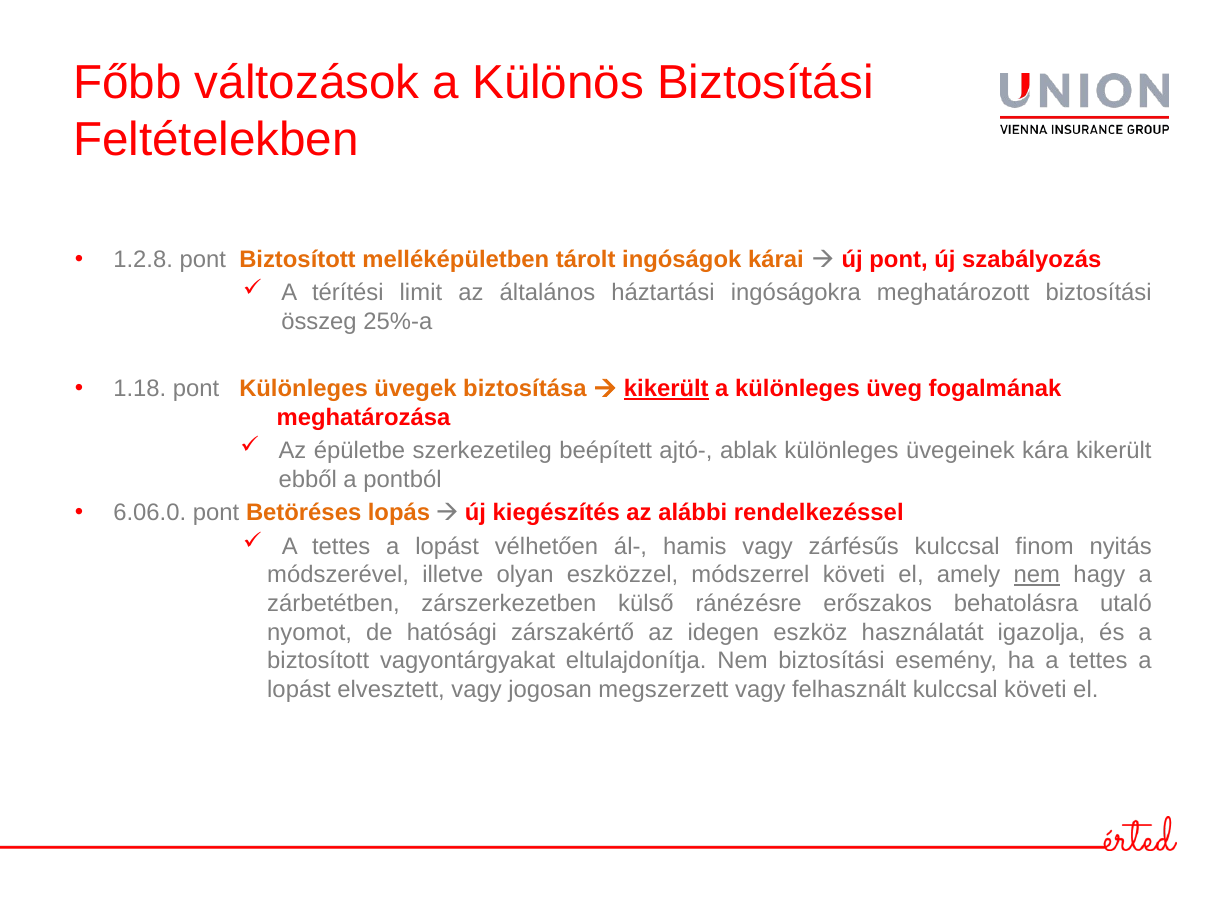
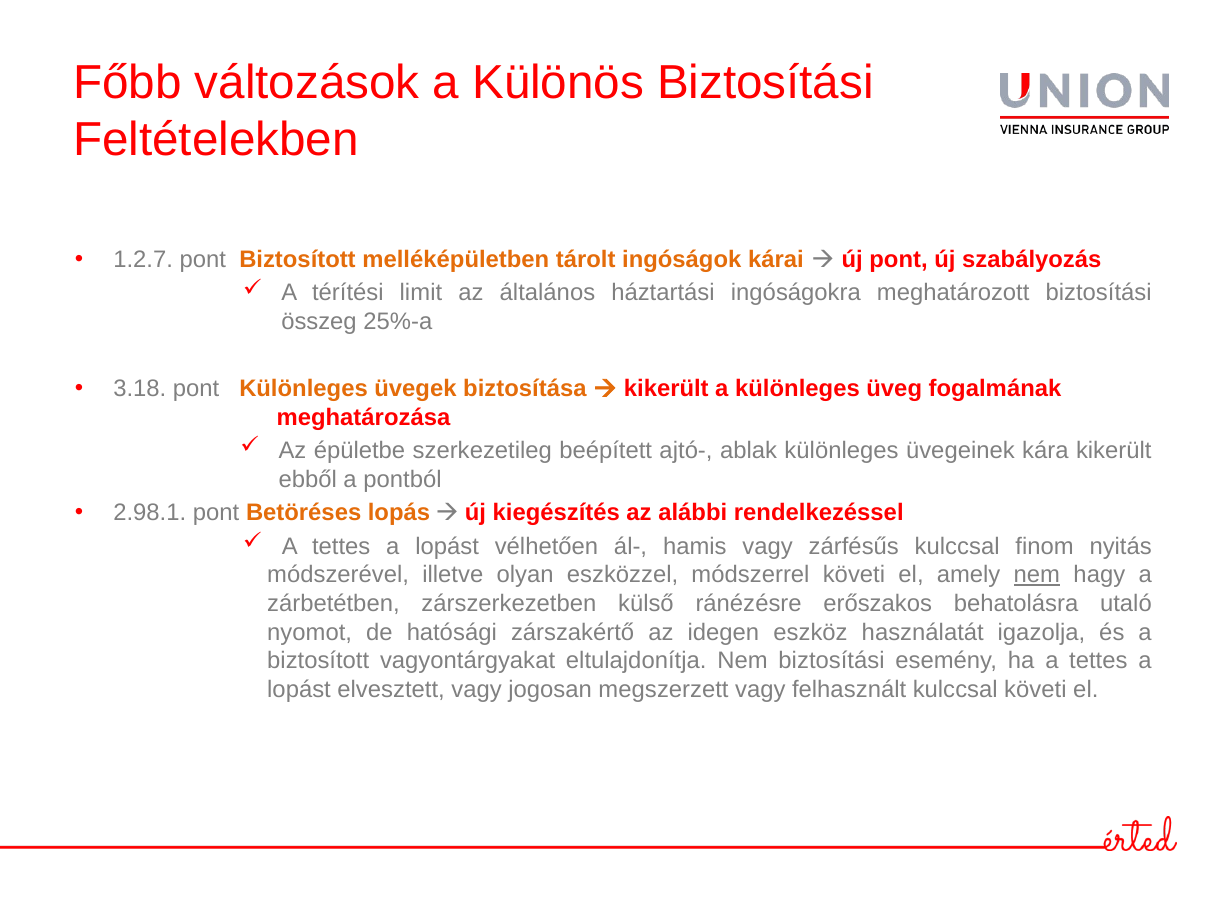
1.2.8: 1.2.8 -> 1.2.7
1.18: 1.18 -> 3.18
kikerült at (666, 389) underline: present -> none
6.06.0: 6.06.0 -> 2.98.1
